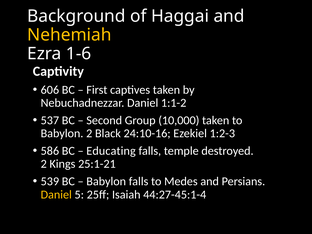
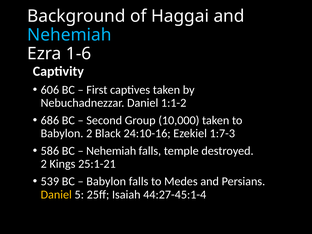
Nehemiah at (69, 35) colour: yellow -> light blue
537: 537 -> 686
1:2-3: 1:2-3 -> 1:7-3
Educating at (111, 151): Educating -> Nehemiah
